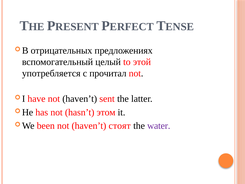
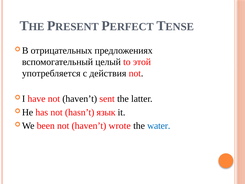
прочитал: прочитал -> действия
этом: этом -> язык
стоят: стоят -> wrote
water colour: purple -> blue
